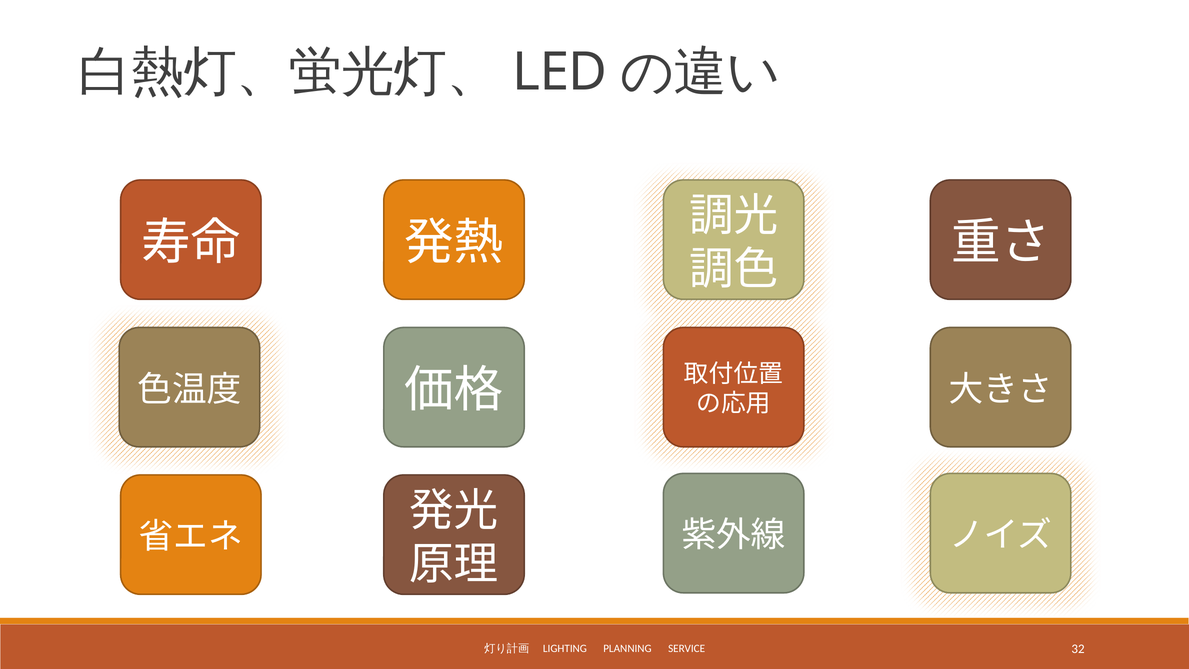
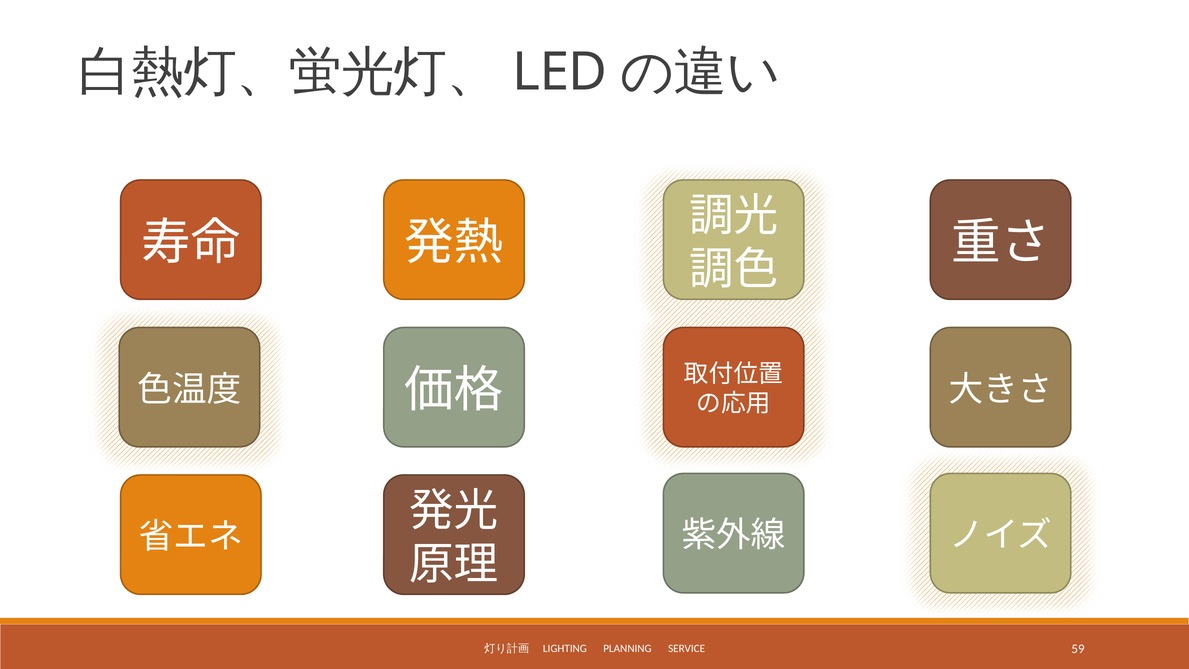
32: 32 -> 59
